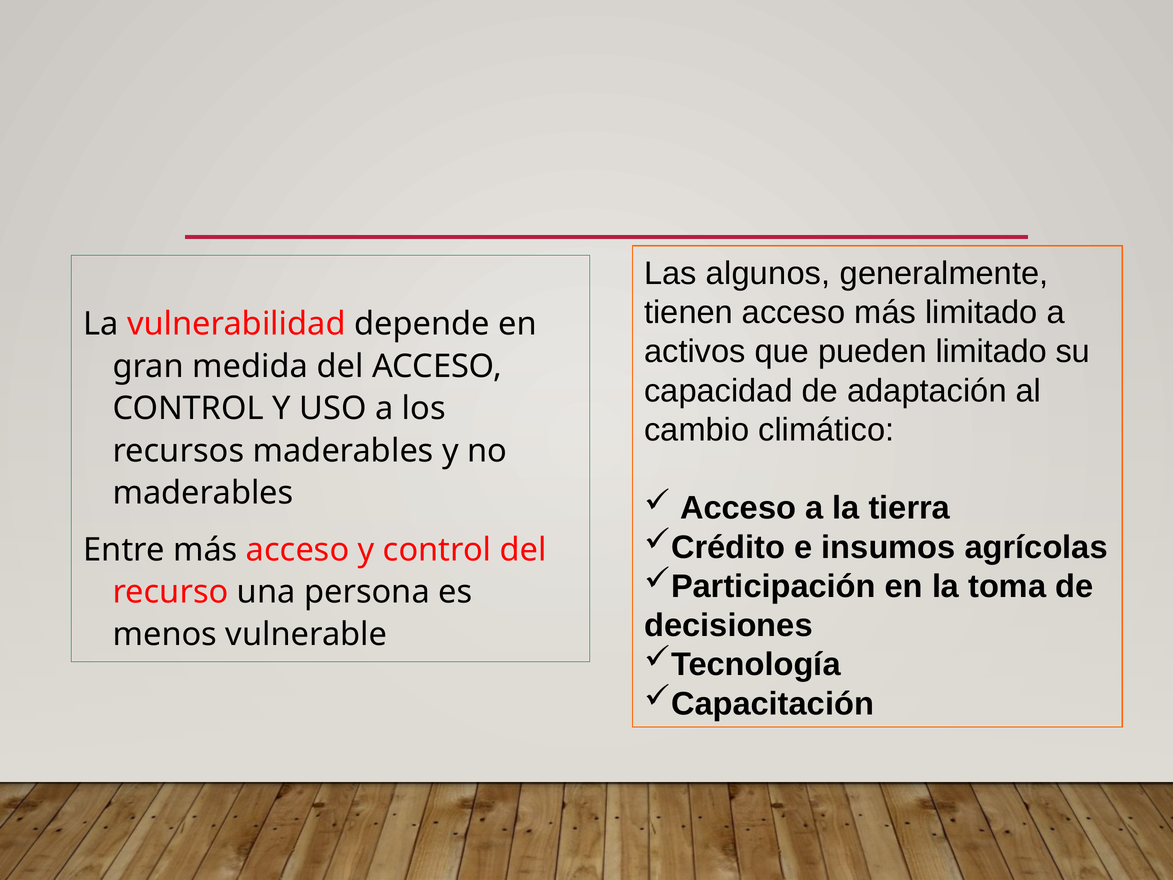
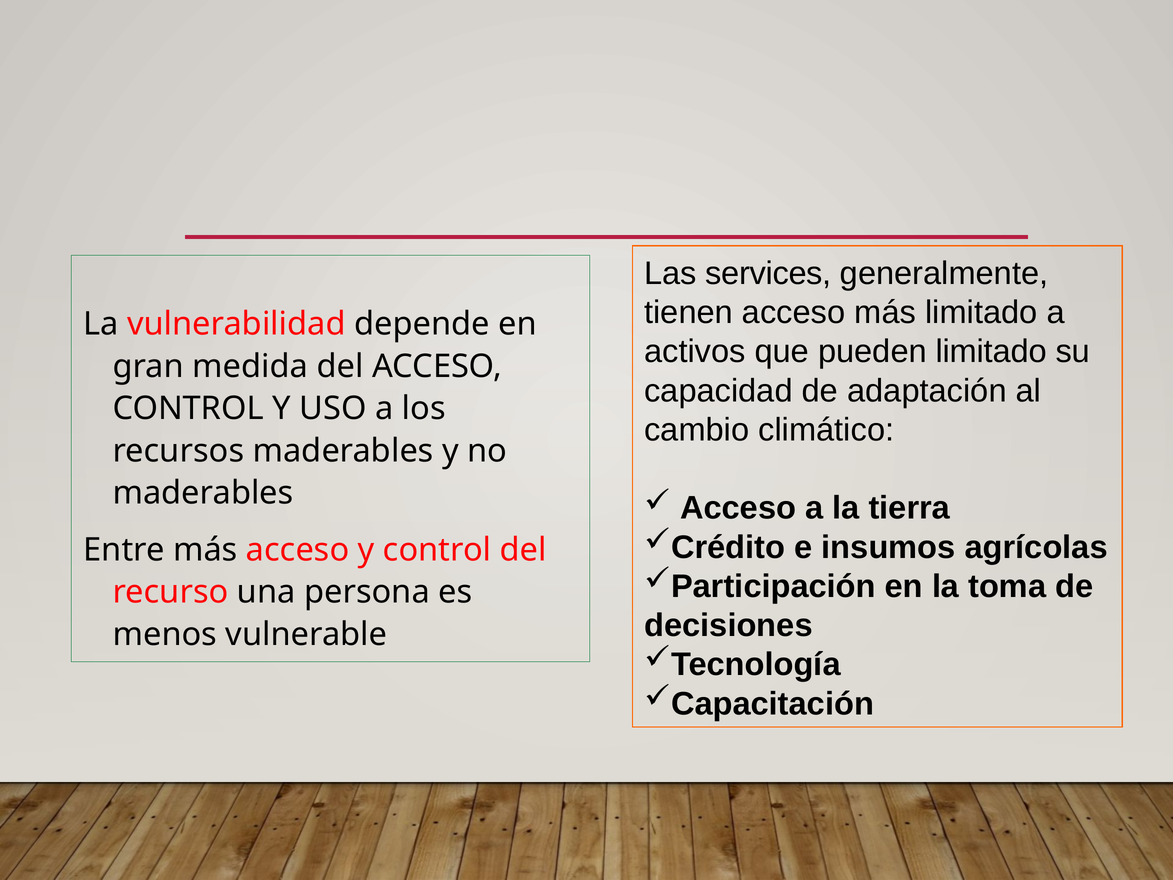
algunos: algunos -> services
